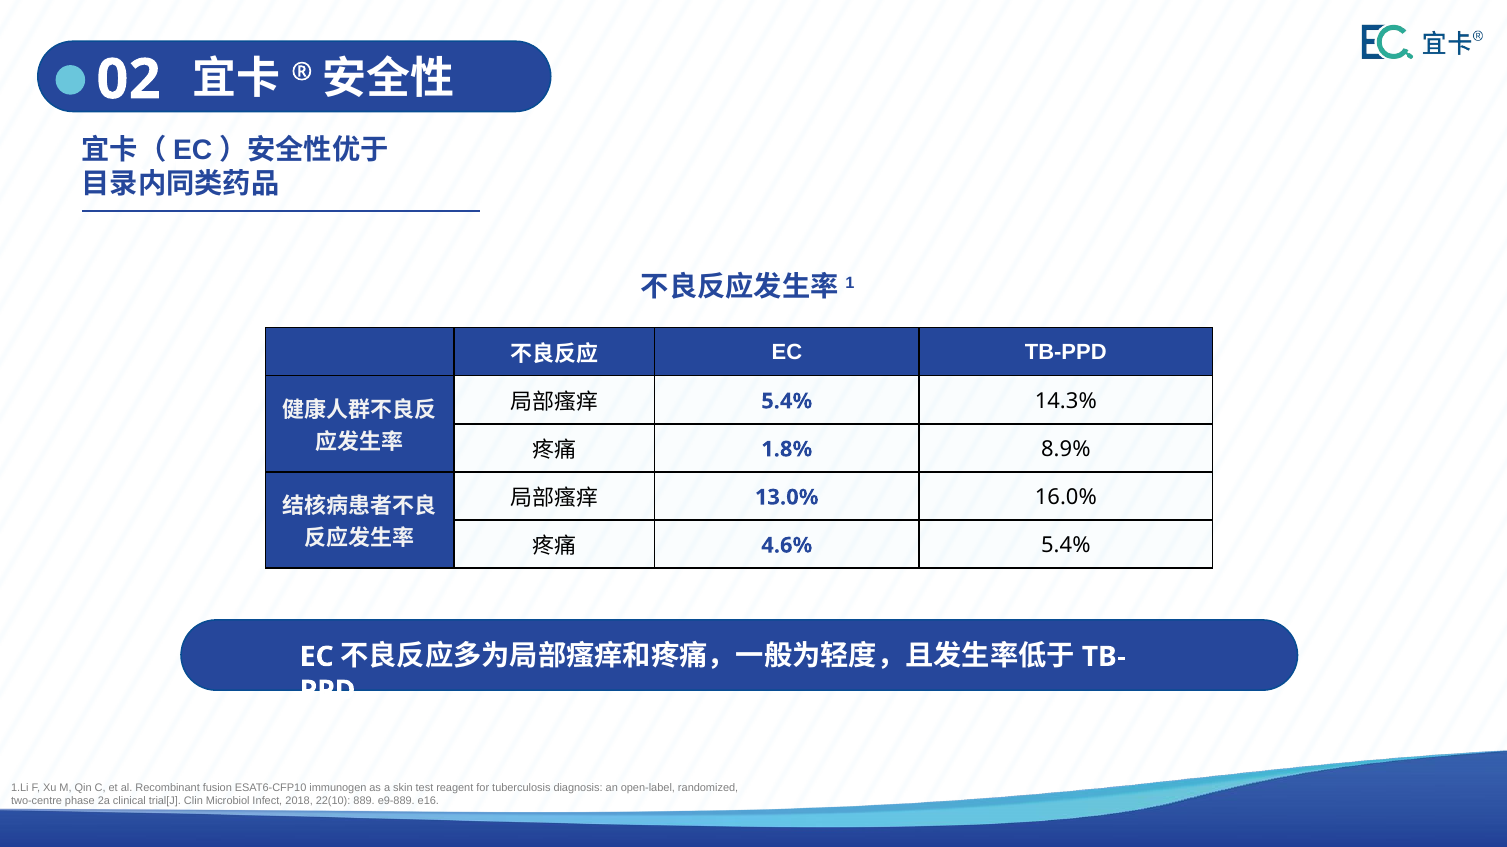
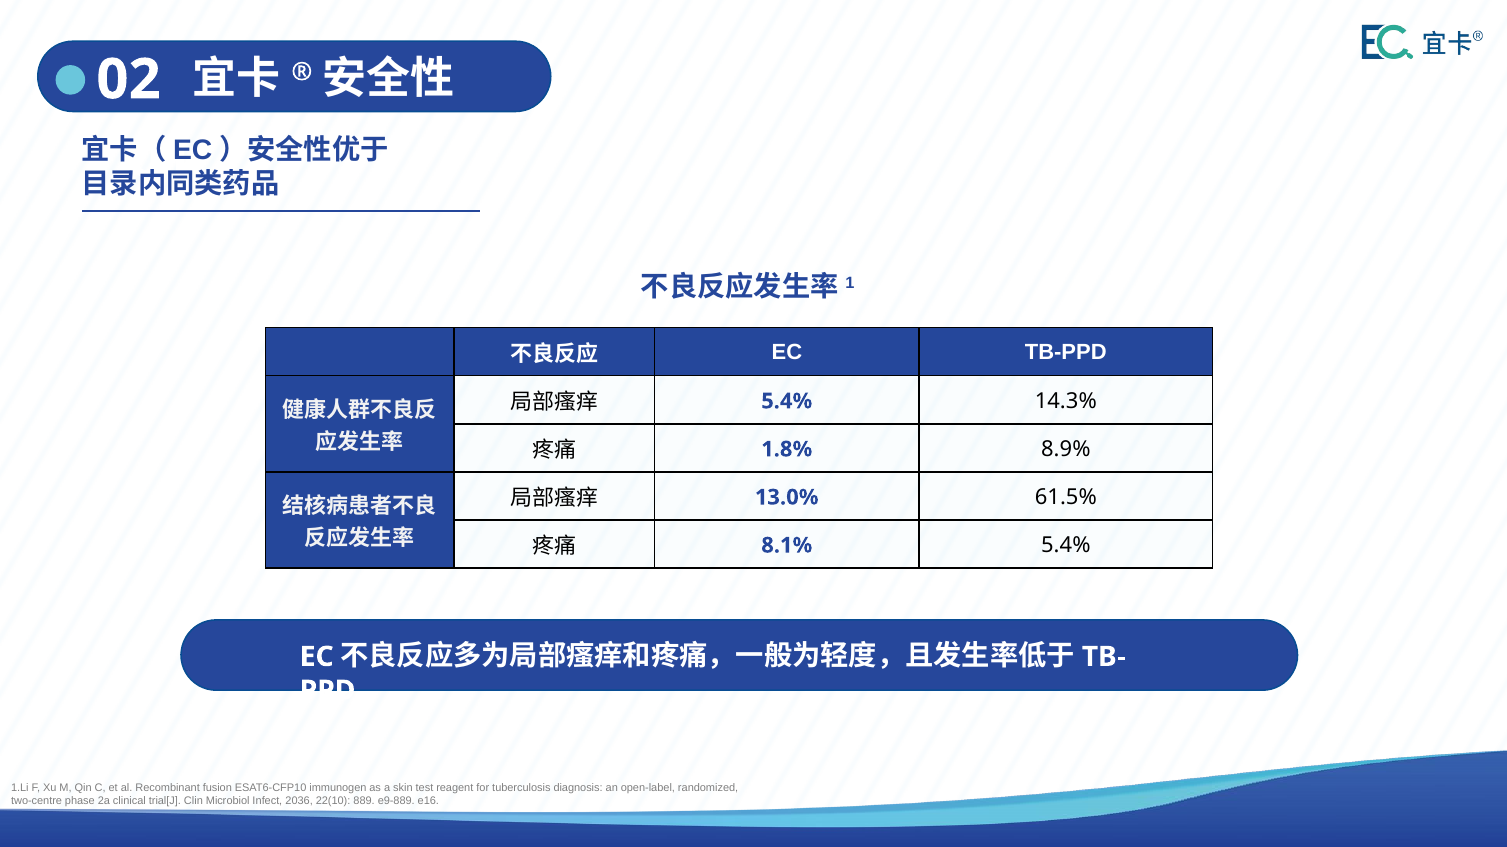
16.0%: 16.0% -> 61.5%
4.6%: 4.6% -> 8.1%
2018: 2018 -> 2036
